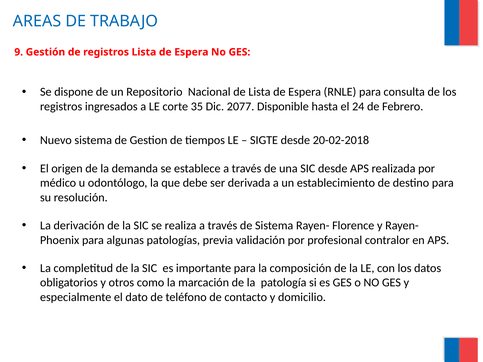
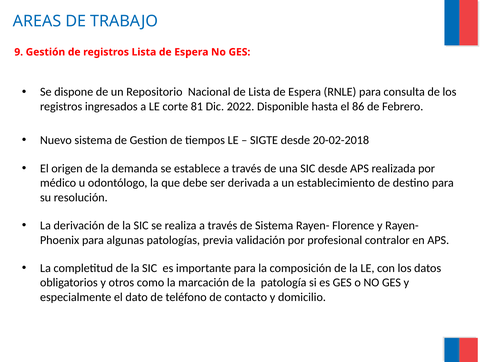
35: 35 -> 81
2077: 2077 -> 2022
24: 24 -> 86
